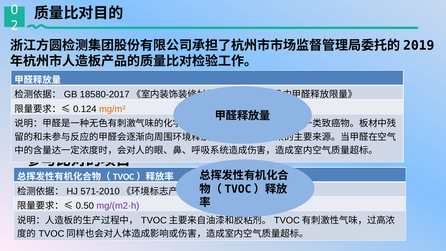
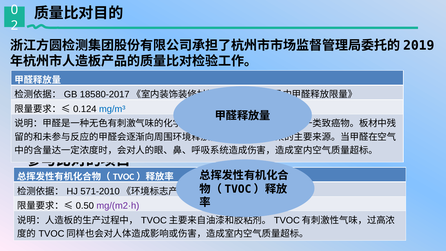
mg/m³ colour: orange -> blue
